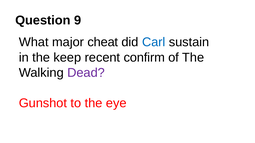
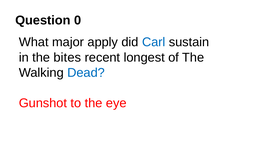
9: 9 -> 0
cheat: cheat -> apply
keep: keep -> bites
confirm: confirm -> longest
Dead colour: purple -> blue
